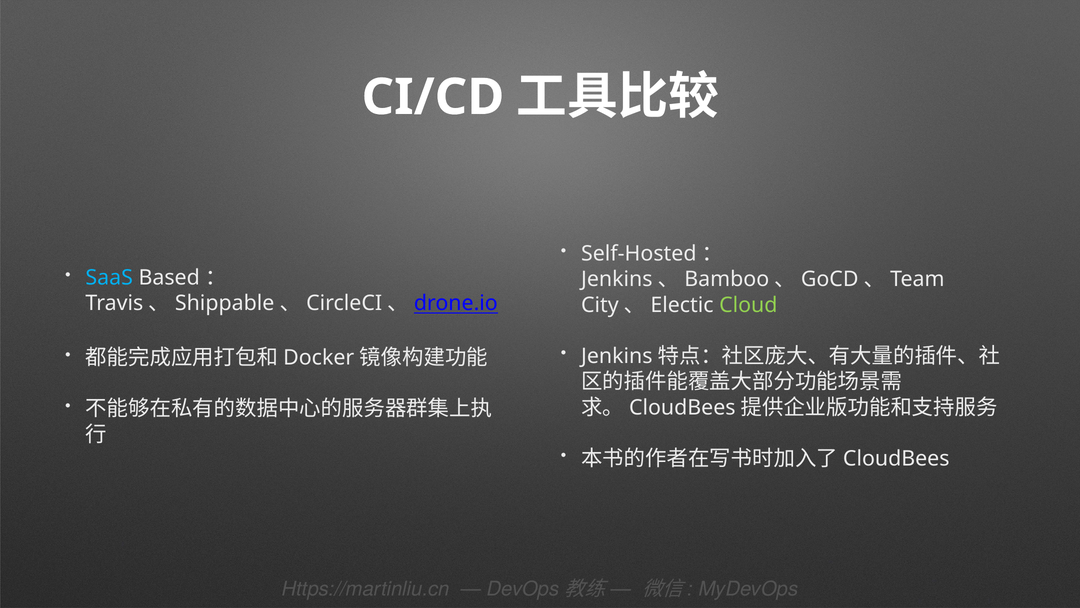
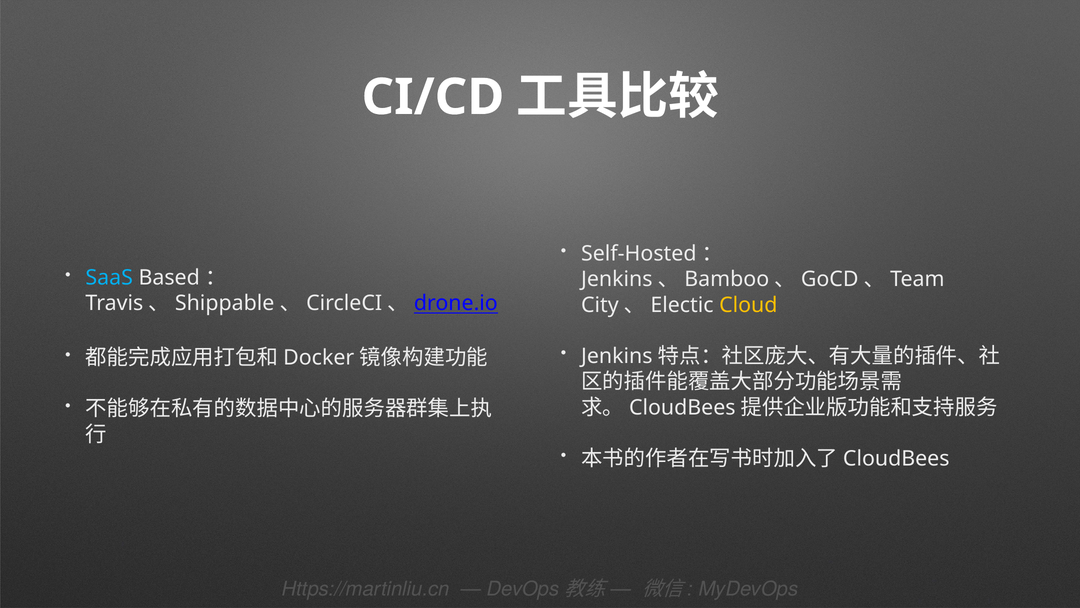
Cloud colour: light green -> yellow
